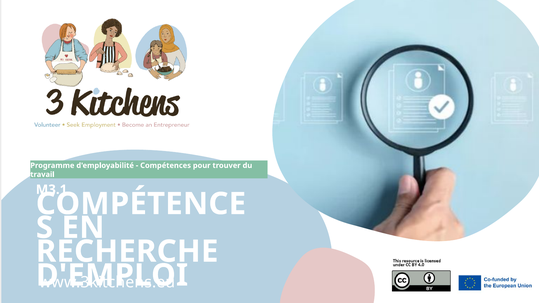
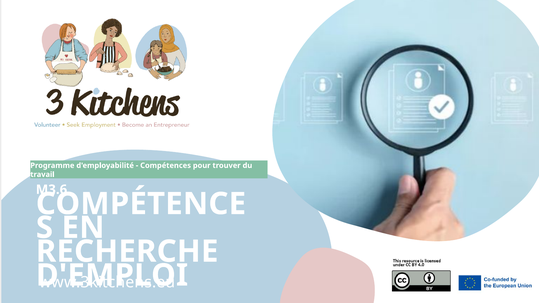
M3.1: M3.1 -> M3.6
